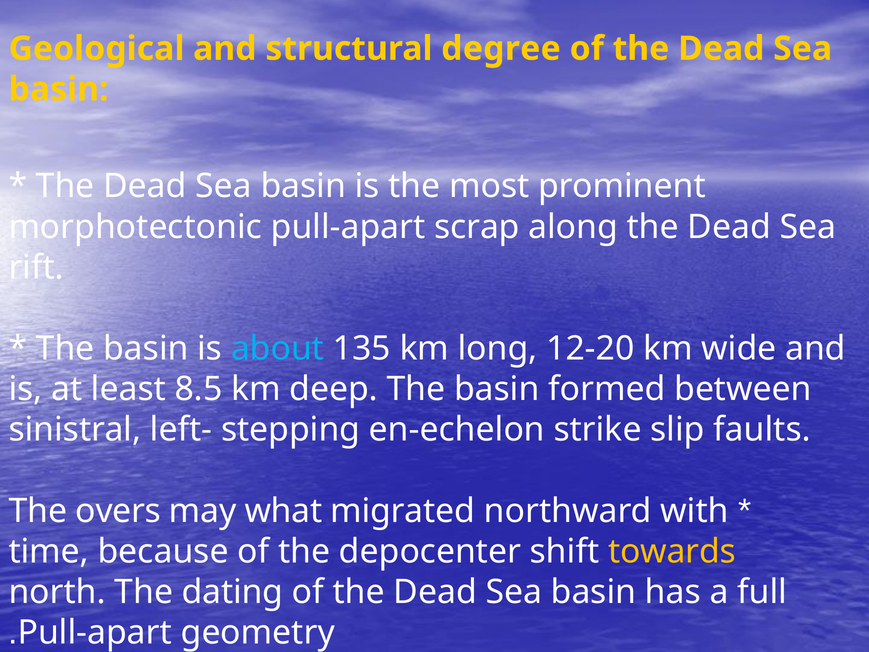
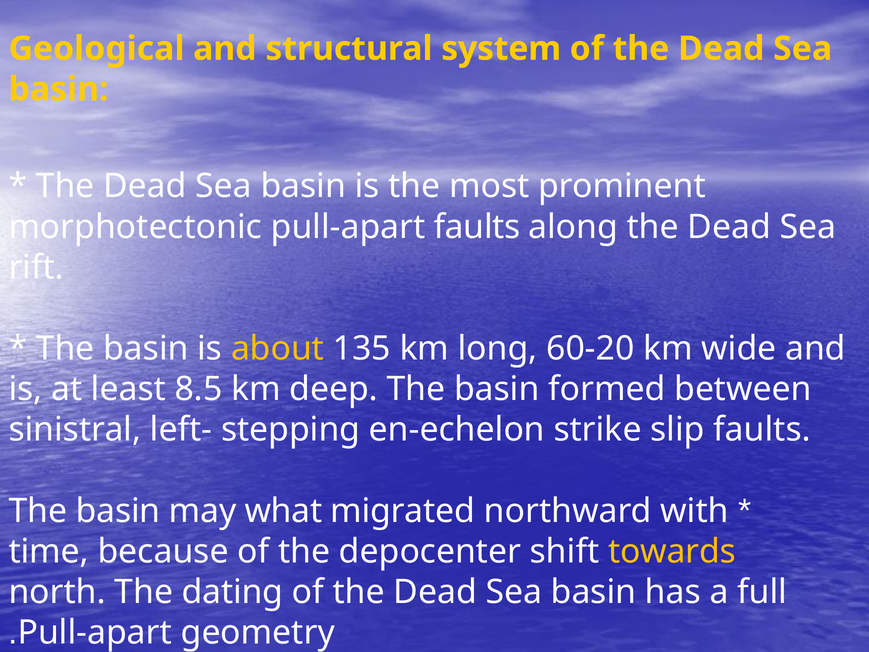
degree: degree -> system
pull-apart scrap: scrap -> faults
about colour: light blue -> yellow
12-20: 12-20 -> 60-20
overs at (118, 511): overs -> basin
